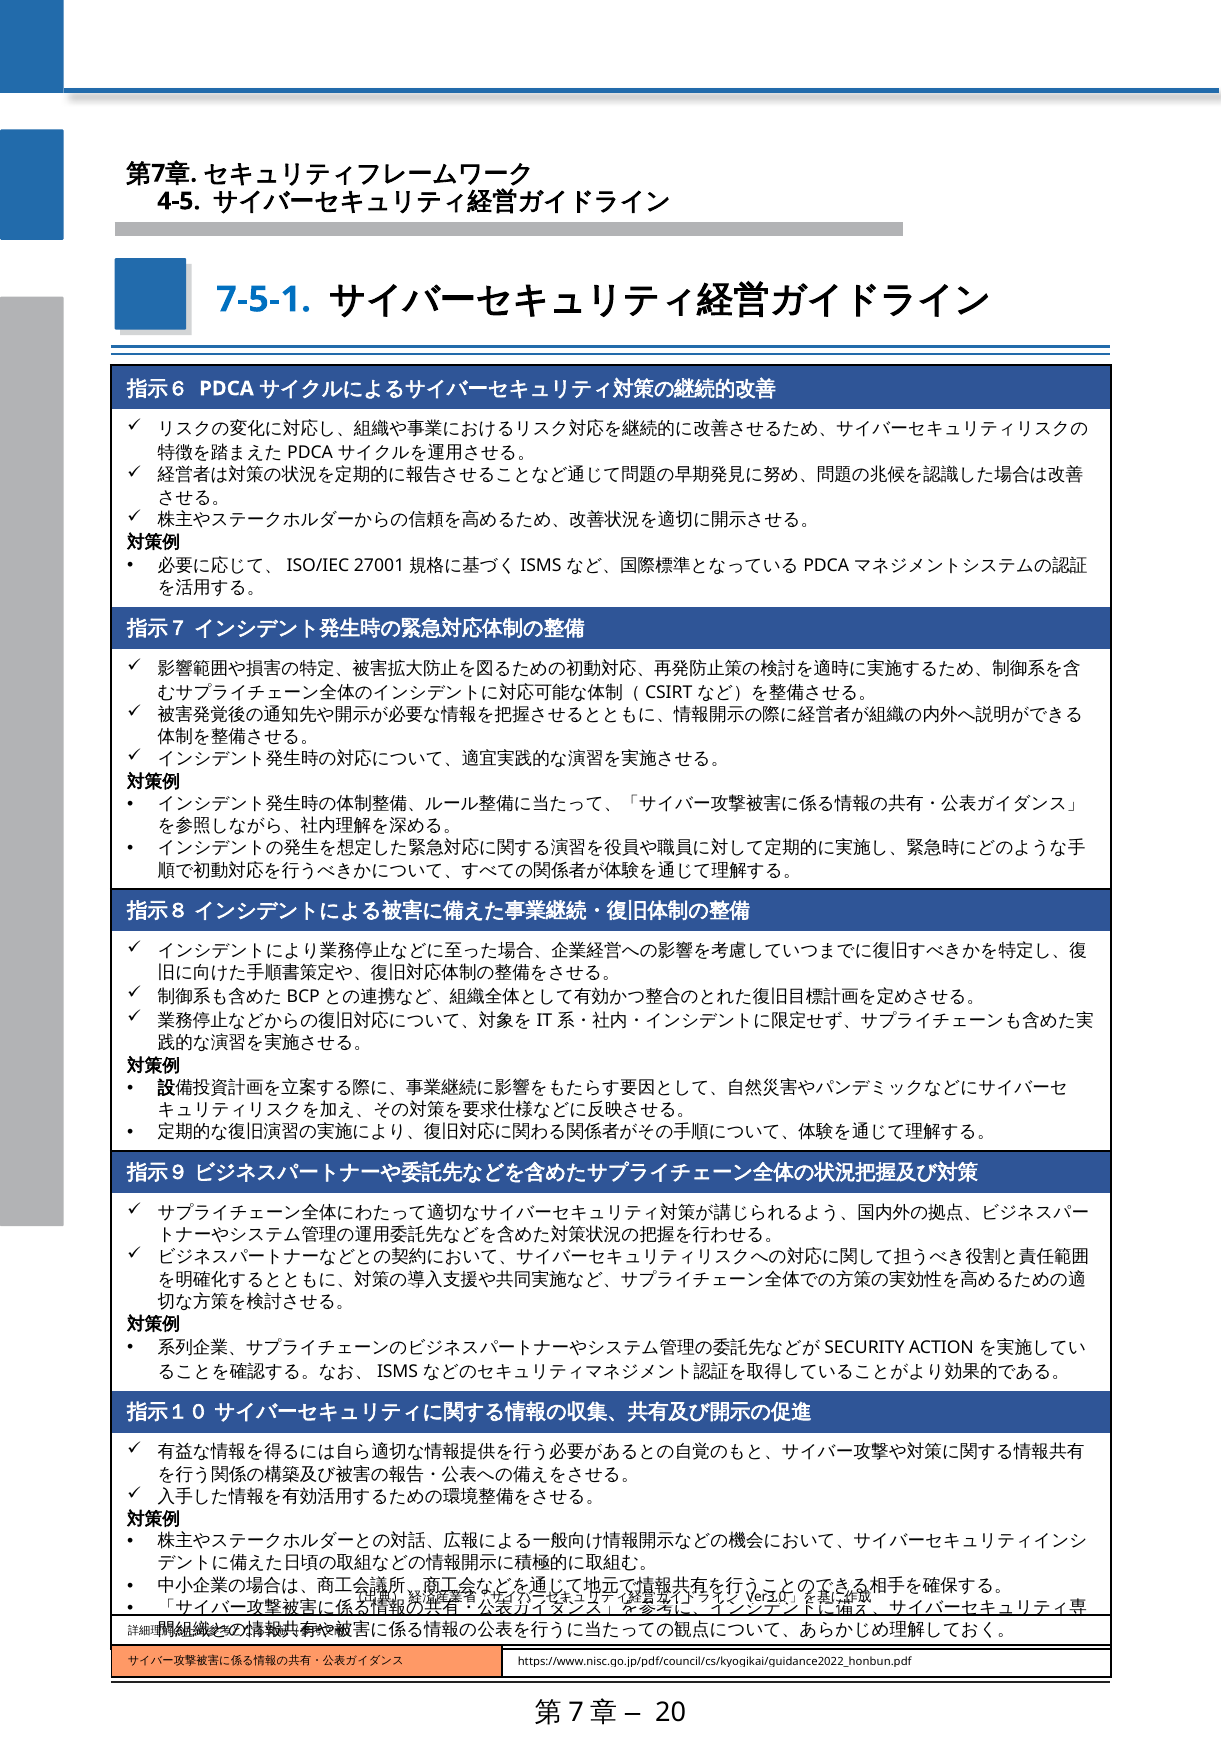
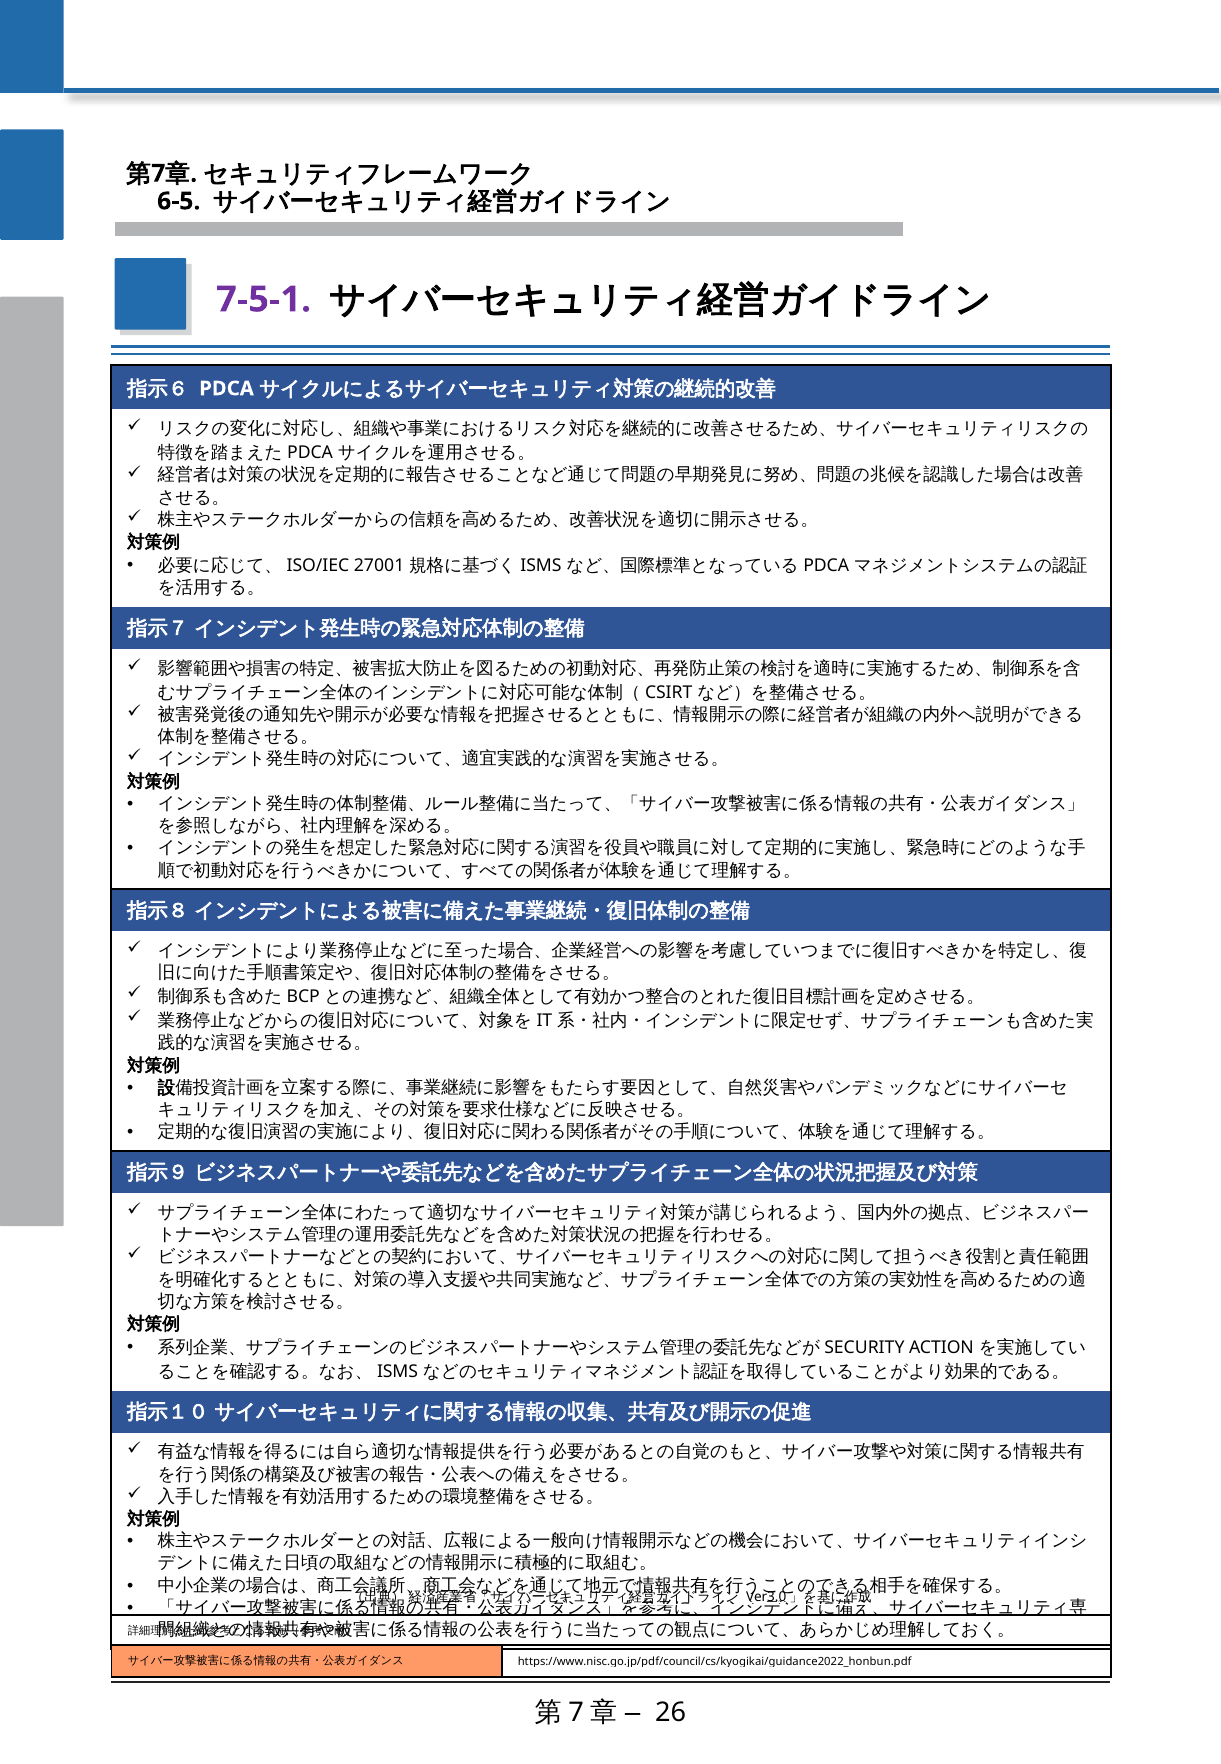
4-5: 4-5 -> 6-5
7-5-1 colour: blue -> purple
20: 20 -> 26
